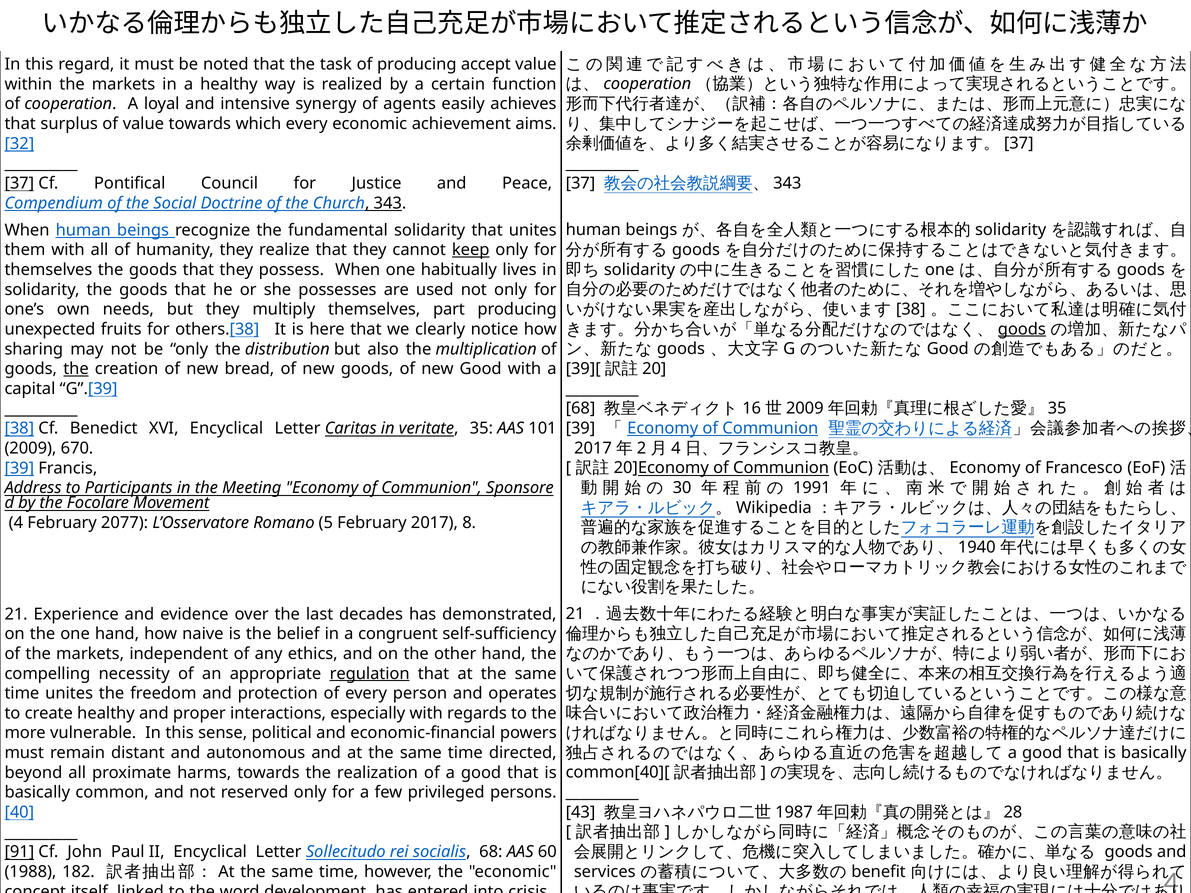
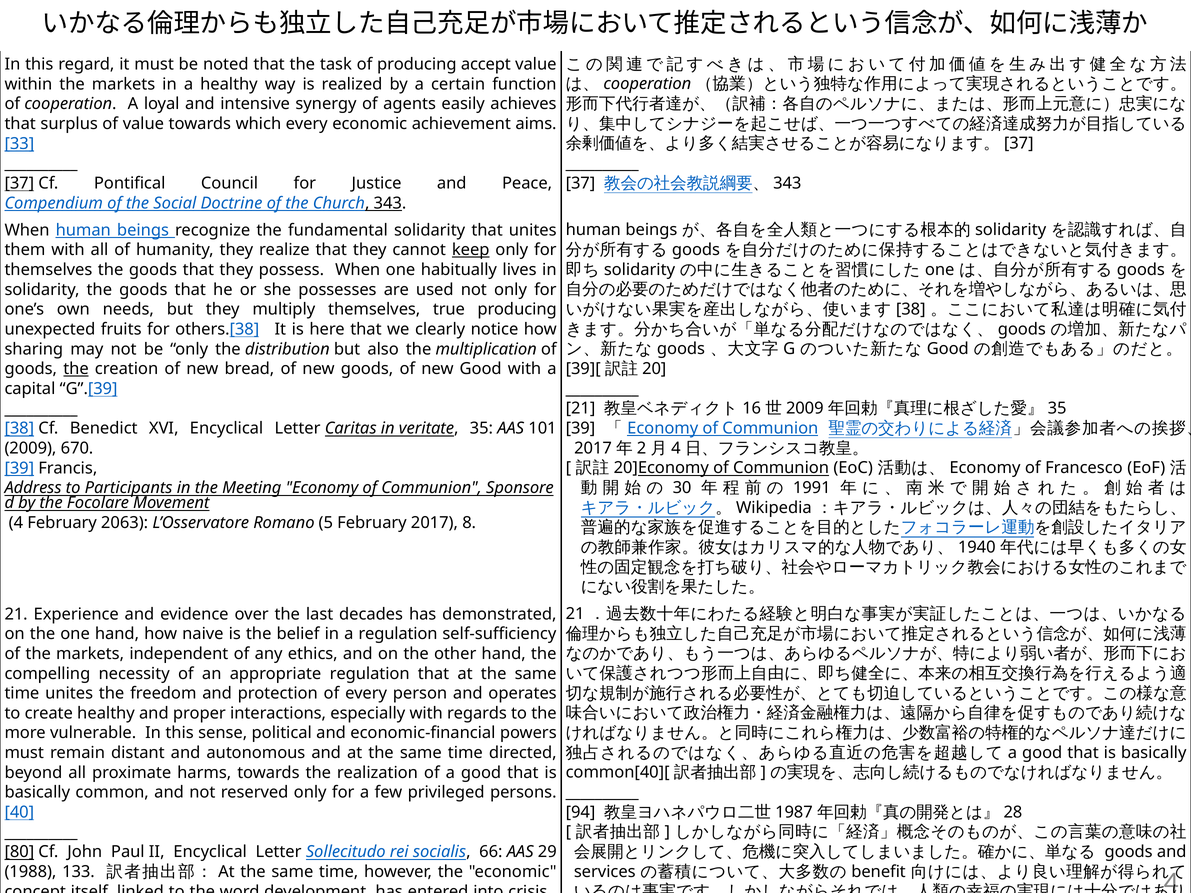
32: 32 -> 33
part: part -> true
goods at (1022, 329) underline: present -> none
68 at (581, 409): 68 -> 21
2077: 2077 -> 2063
a congruent: congruent -> regulation
regulation at (370, 674) underline: present -> none
43: 43 -> 94
91: 91 -> 80
socialis 68: 68 -> 66
60: 60 -> 29
182: 182 -> 133
